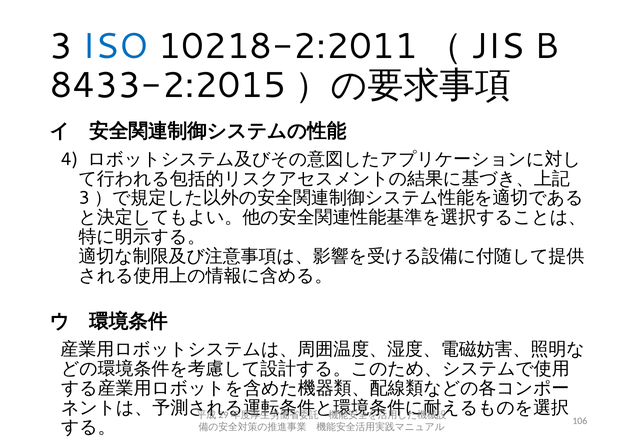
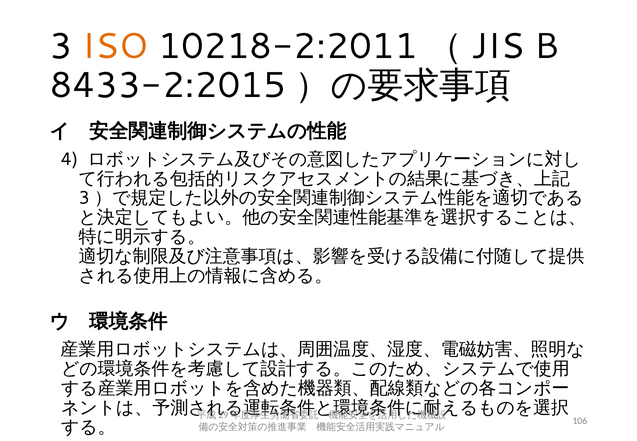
ISO colour: blue -> orange
